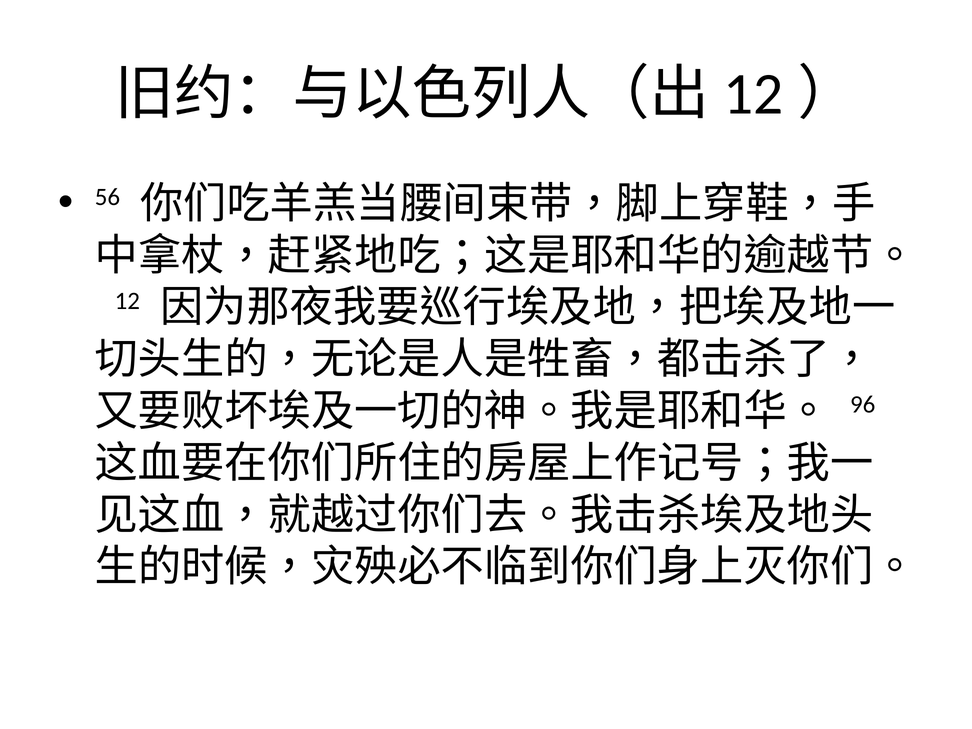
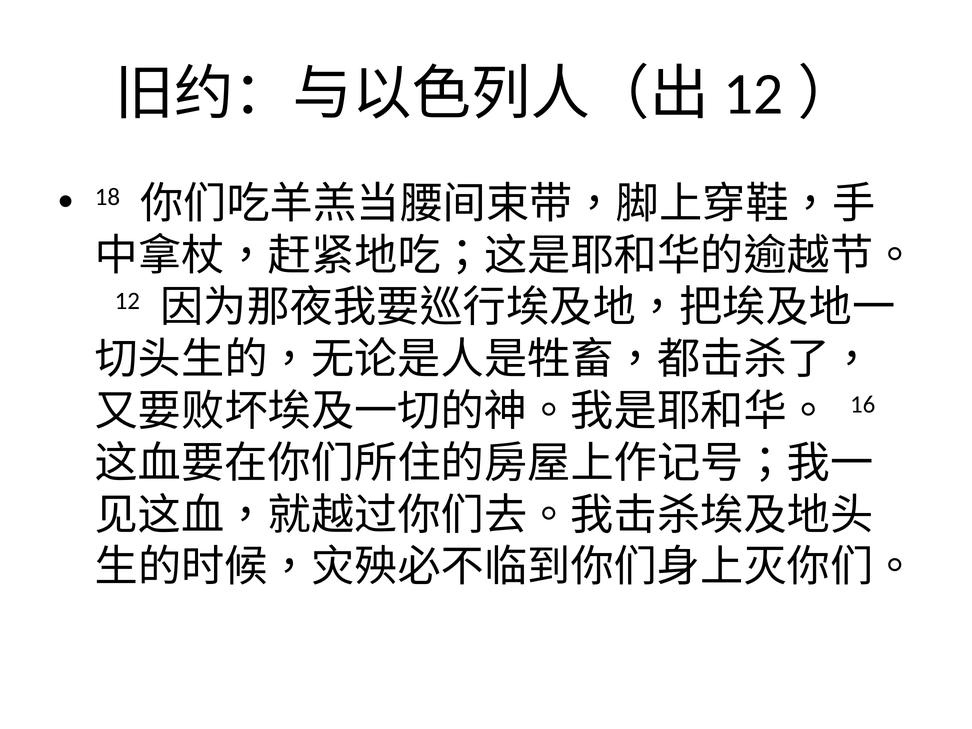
56: 56 -> 18
96: 96 -> 16
